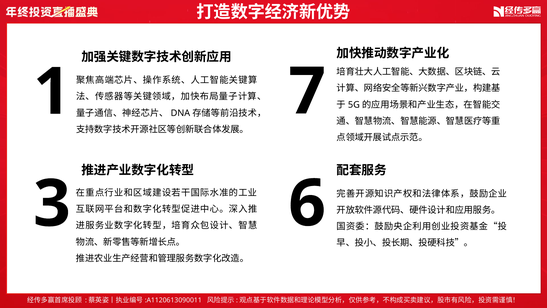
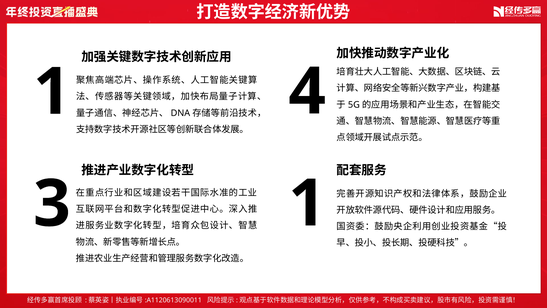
7: 7 -> 4
3 6: 6 -> 1
